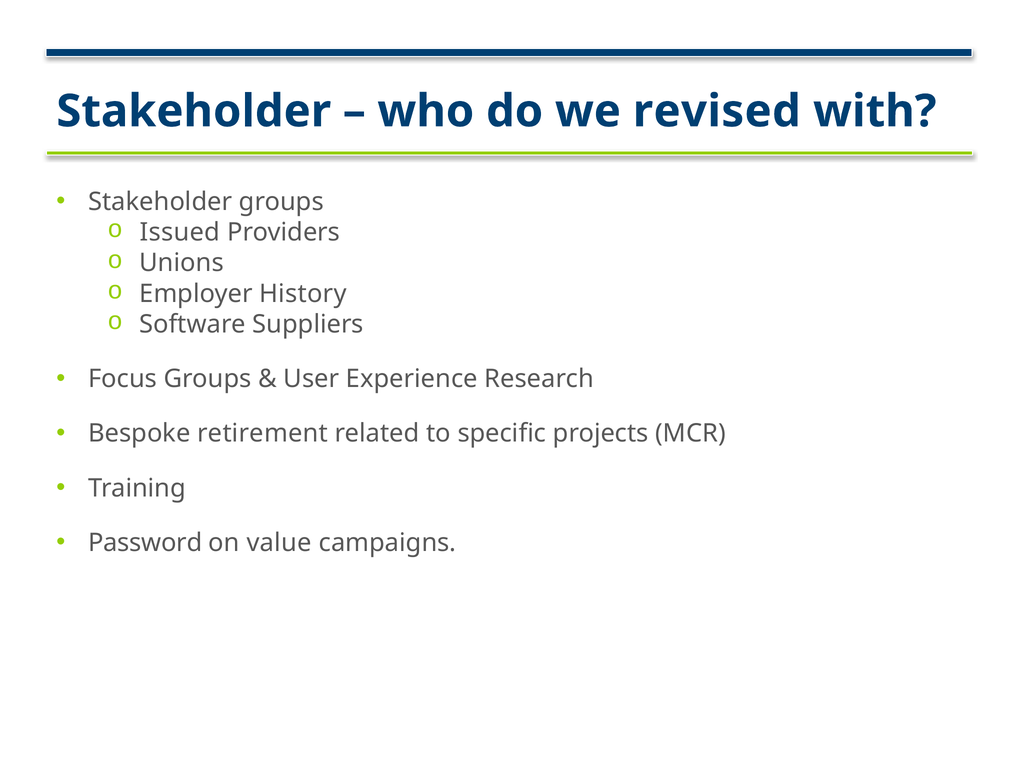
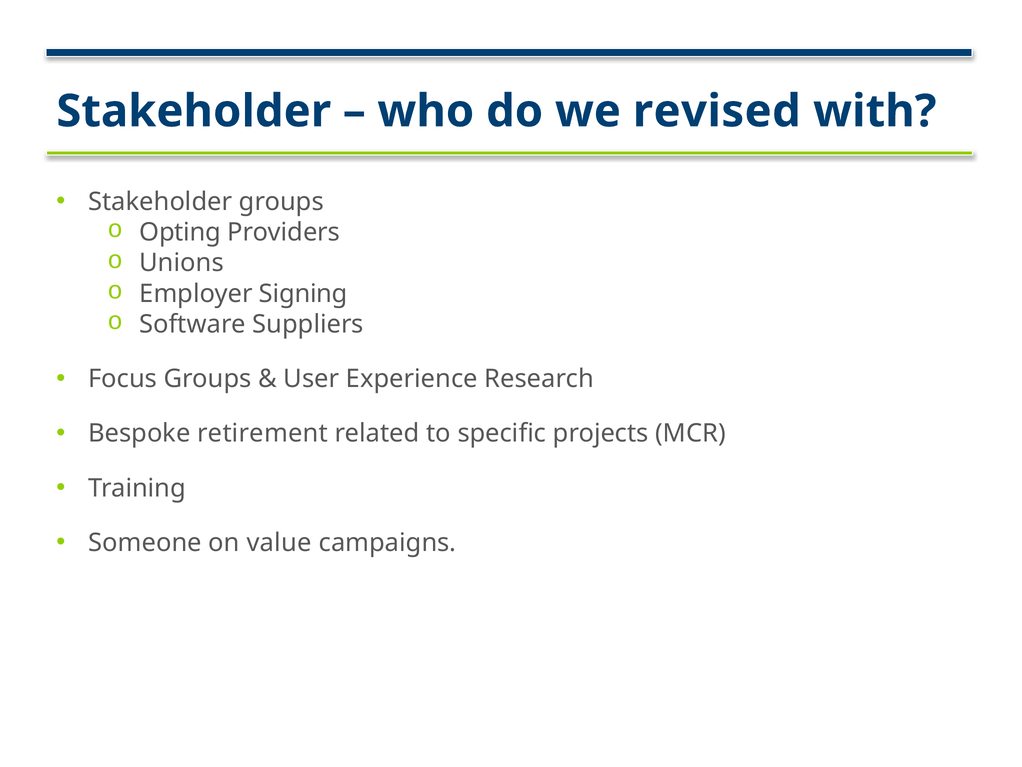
Issued: Issued -> Opting
History: History -> Signing
Password: Password -> Someone
